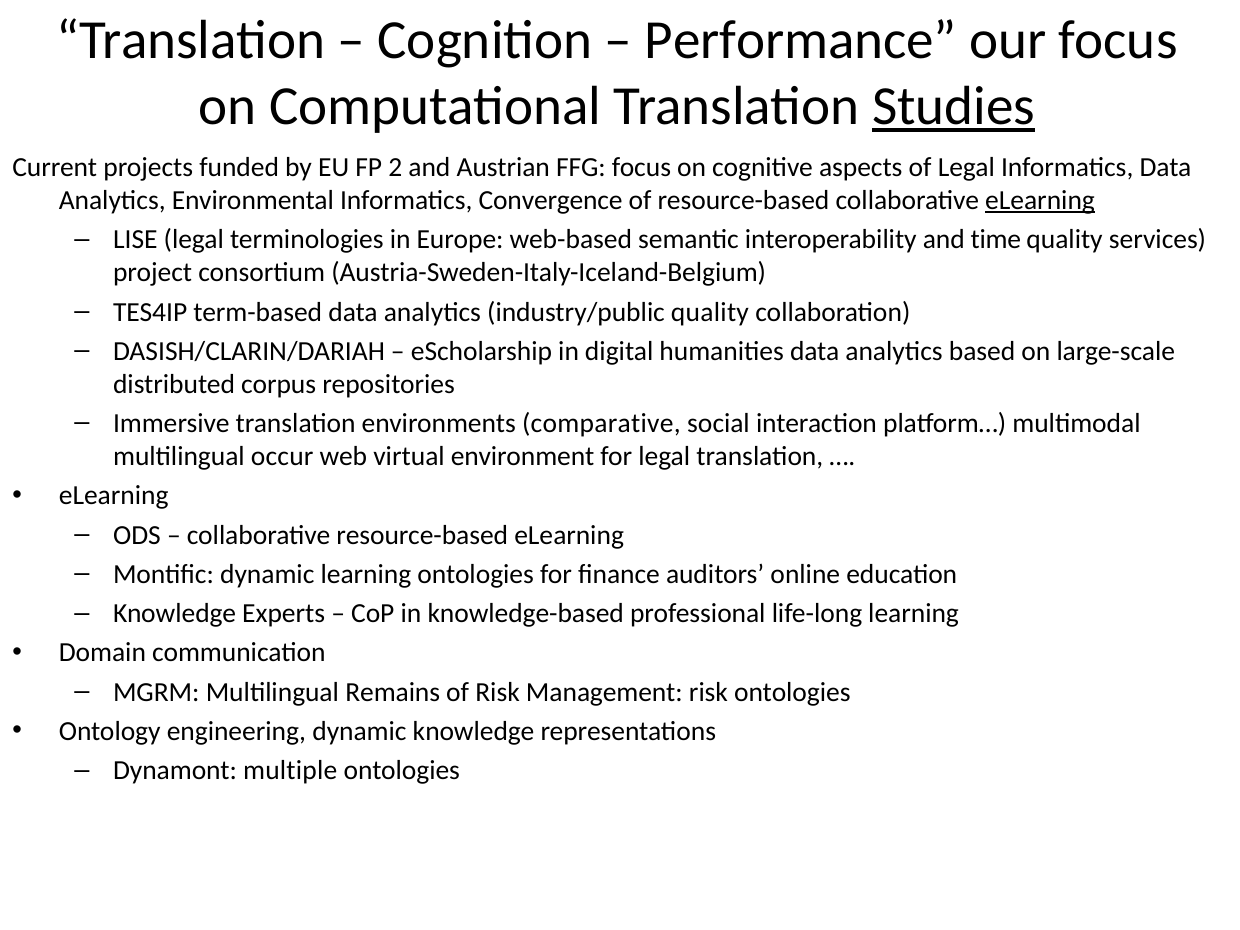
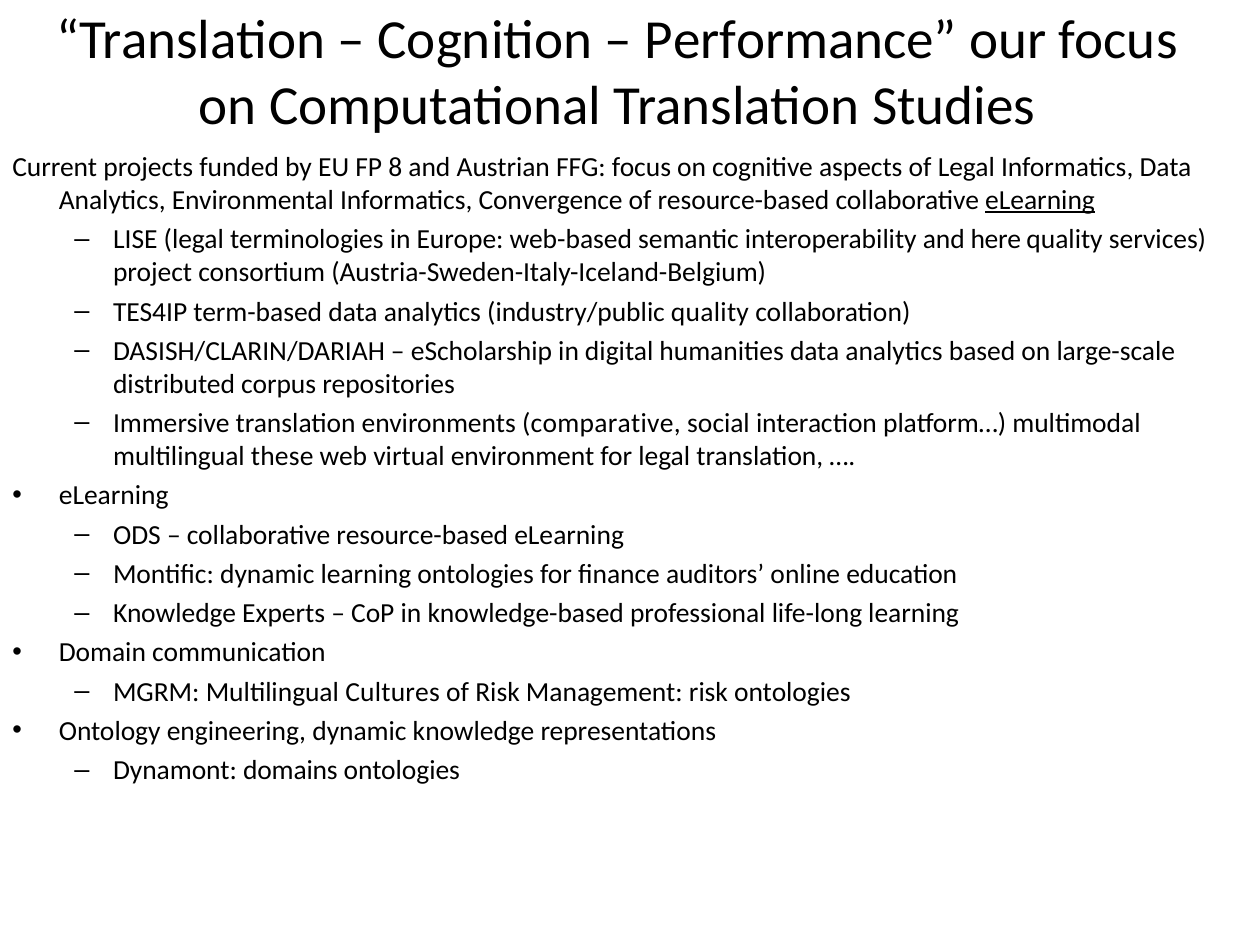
Studies underline: present -> none
2: 2 -> 8
time: time -> here
occur: occur -> these
Remains: Remains -> Cultures
multiple: multiple -> domains
